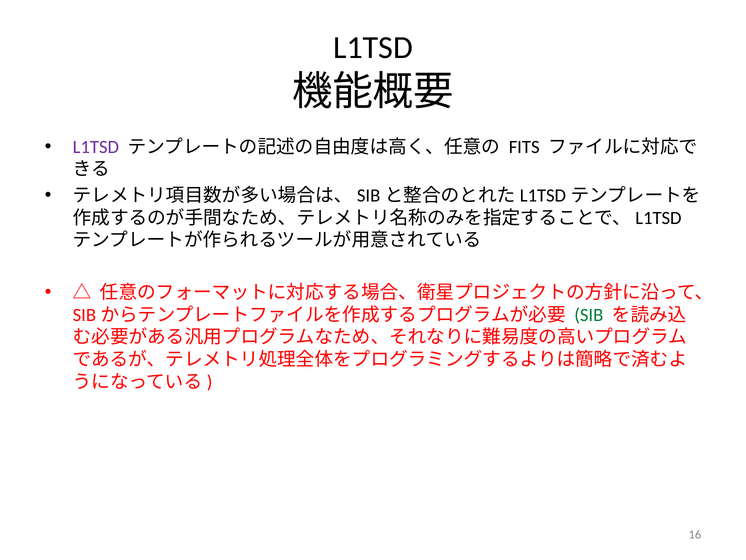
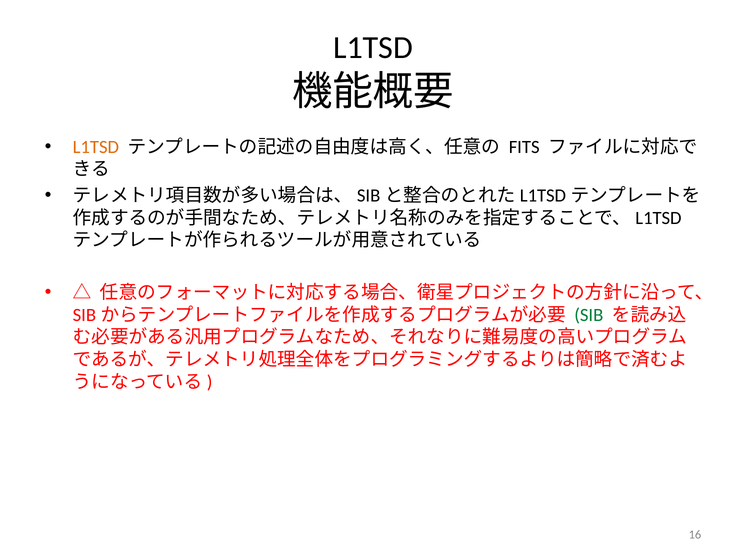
L1TSD at (96, 147) colour: purple -> orange
